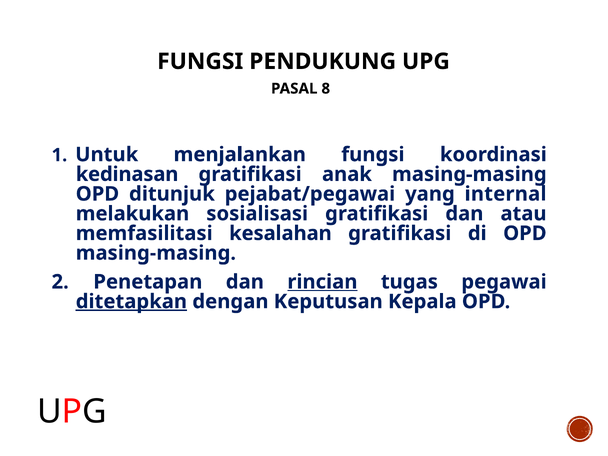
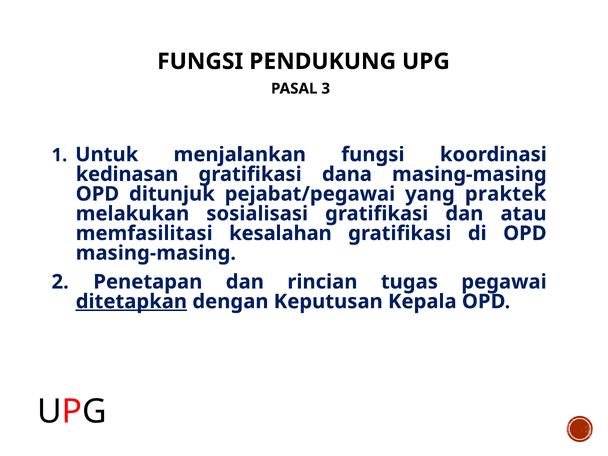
8: 8 -> 3
anak: anak -> dana
internal: internal -> praktek
rincian underline: present -> none
